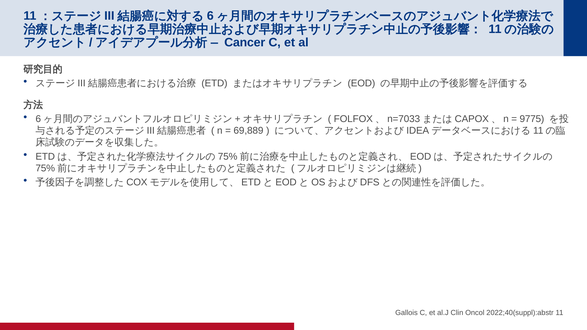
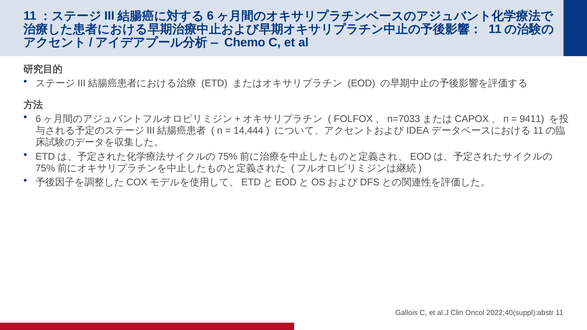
Cancer: Cancer -> Chemo
9775: 9775 -> 9411
69,889: 69,889 -> 14,444
